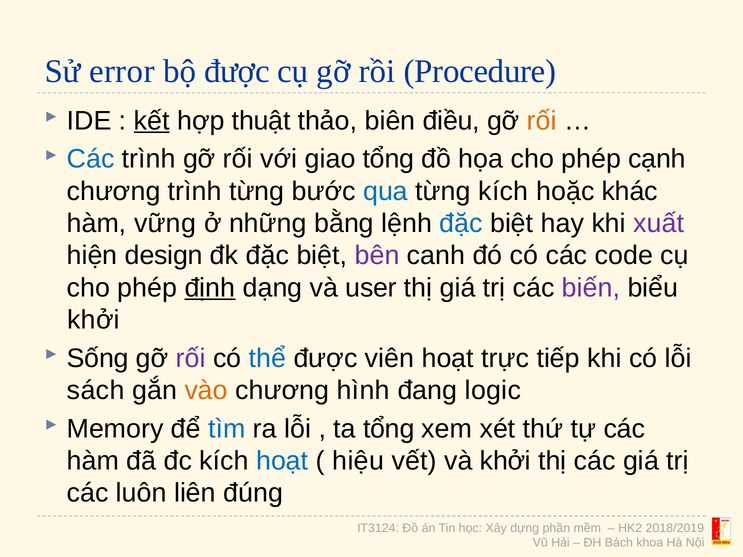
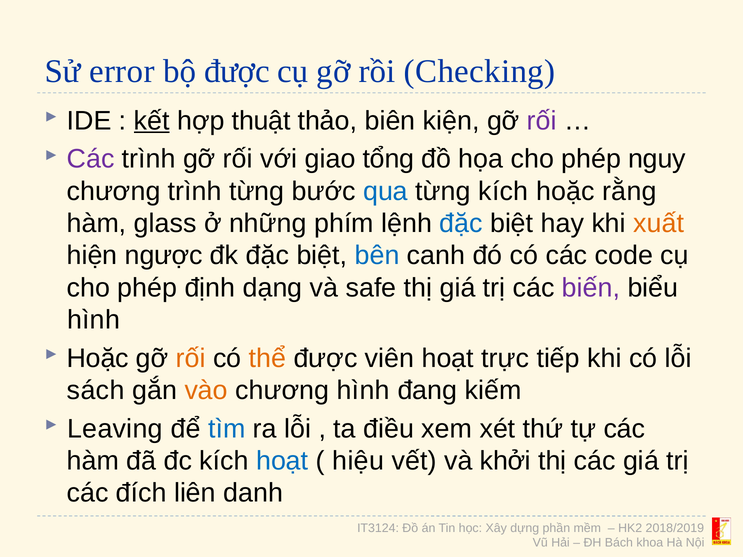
Procedure: Procedure -> Checking
điều: điều -> kiện
rối at (542, 121) colour: orange -> purple
Các at (91, 159) colour: blue -> purple
cạnh: cạnh -> nguy
khác: khác -> rằng
vững: vững -> glass
bằng: bằng -> phím
xuất colour: purple -> orange
design: design -> ngược
bên colour: purple -> blue
định underline: present -> none
user: user -> safe
khởi at (93, 320): khởi -> hình
Sống at (98, 358): Sống -> Hoặc
rối at (191, 358) colour: purple -> orange
thể colour: blue -> orange
logic: logic -> kiếm
Memory: Memory -> Leaving
ta tổng: tổng -> điều
luôn: luôn -> đích
đúng: đúng -> danh
